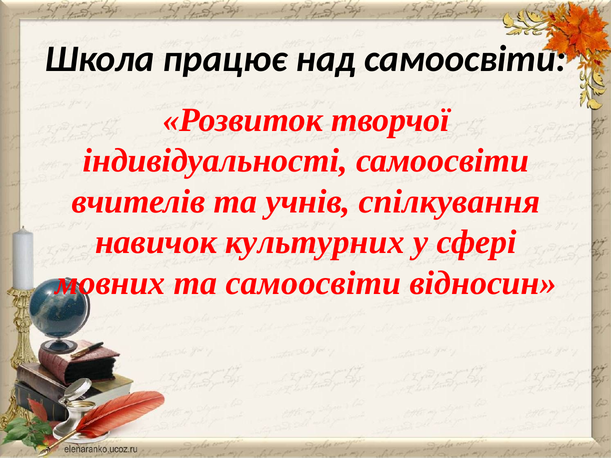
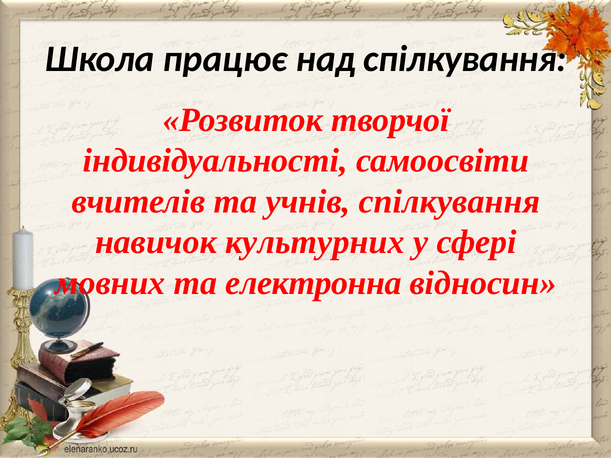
над самоосвіти: самоосвіти -> спілкування
та самоосвіти: самоосвіти -> електронна
